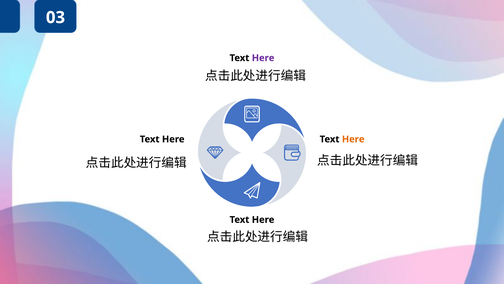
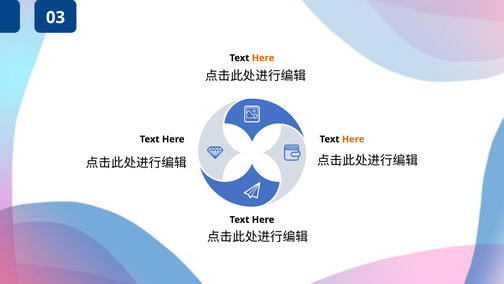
Here at (263, 58) colour: purple -> orange
